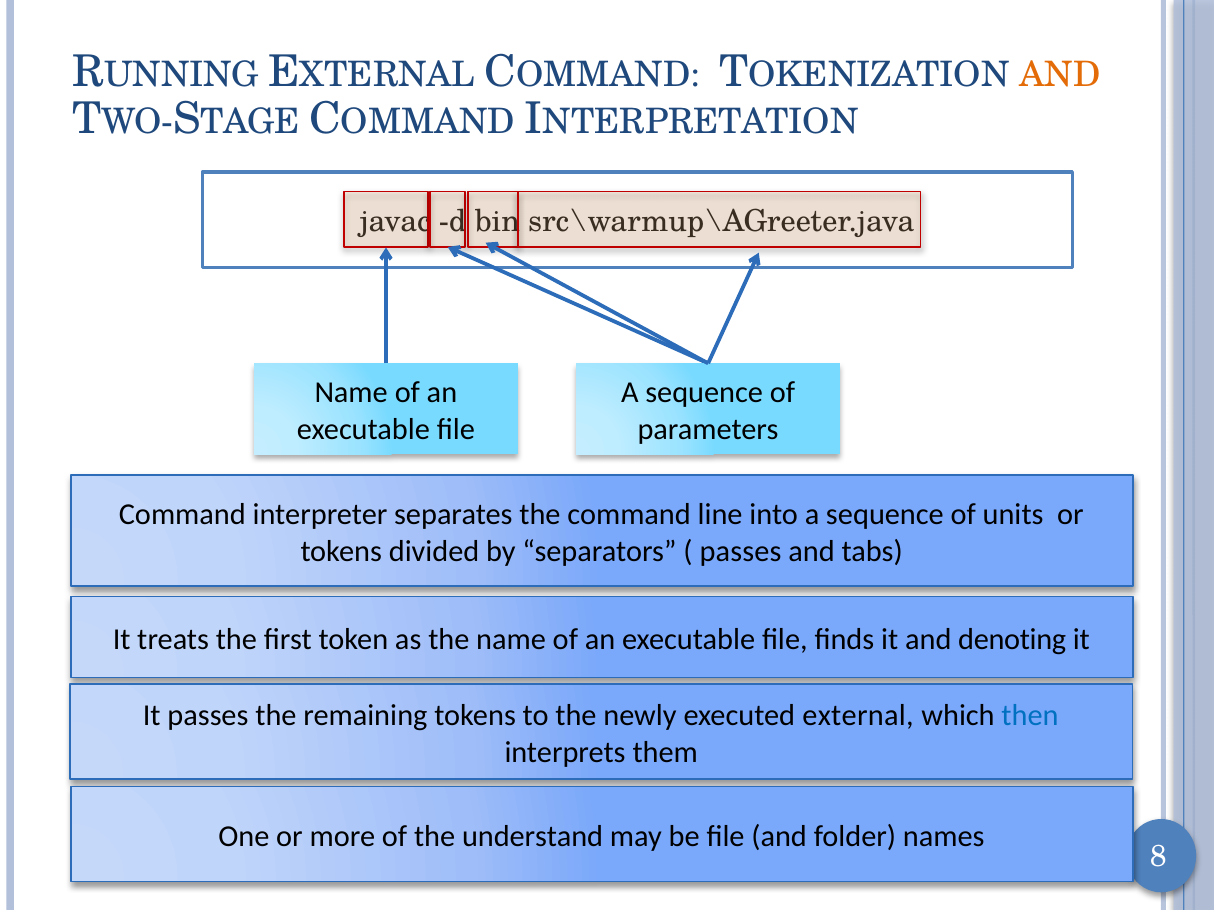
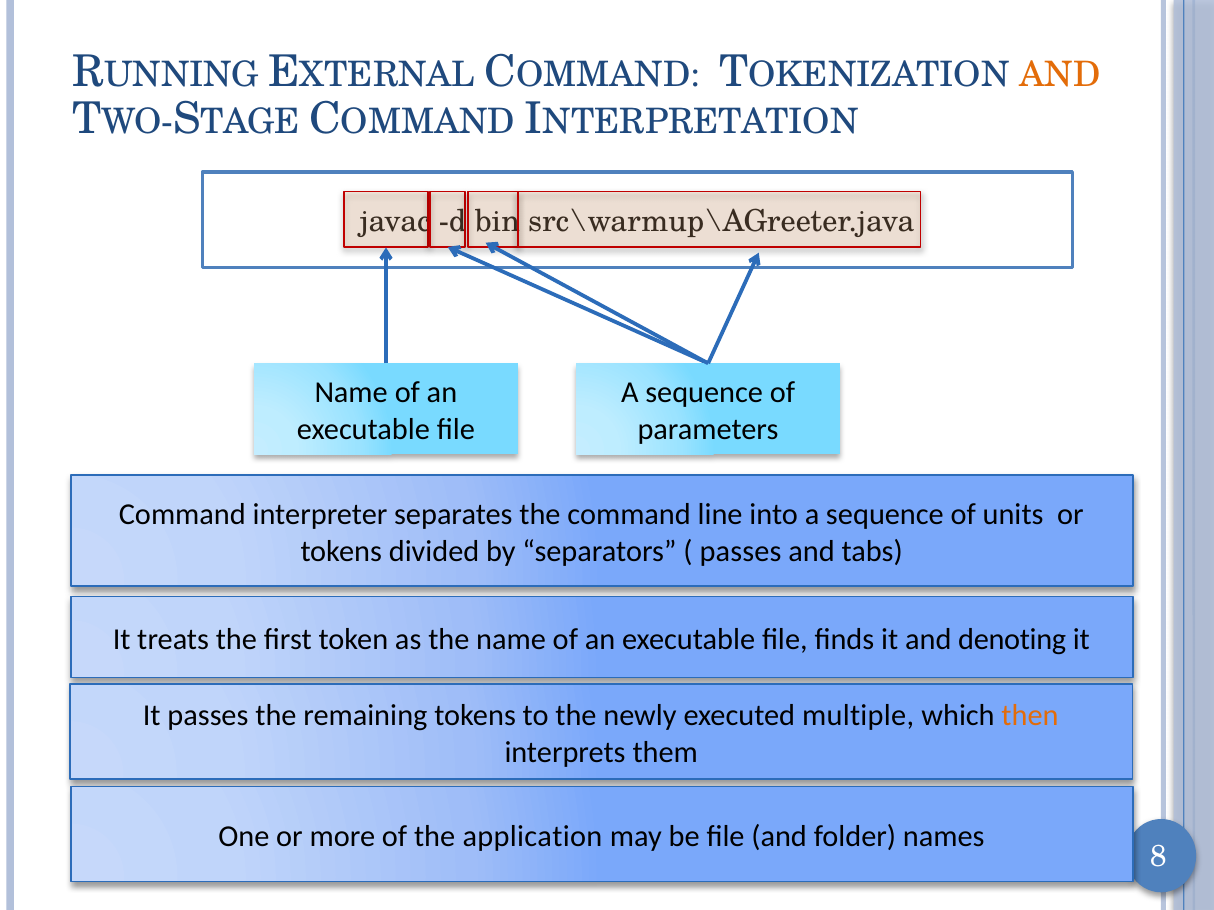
external: external -> multiple
then colour: blue -> orange
understand: understand -> application
